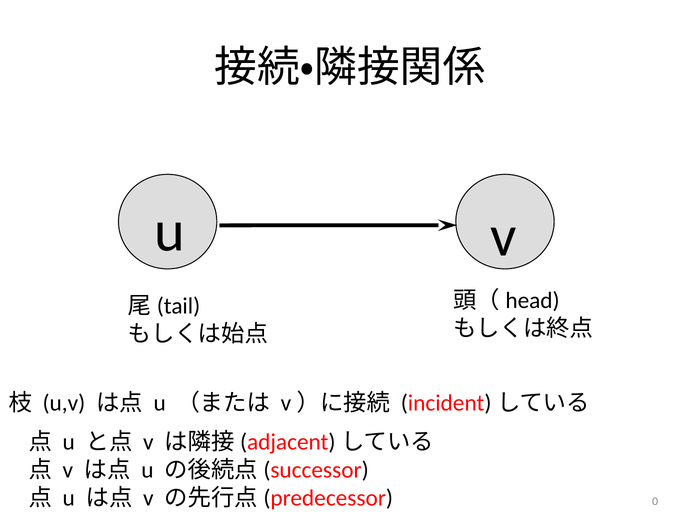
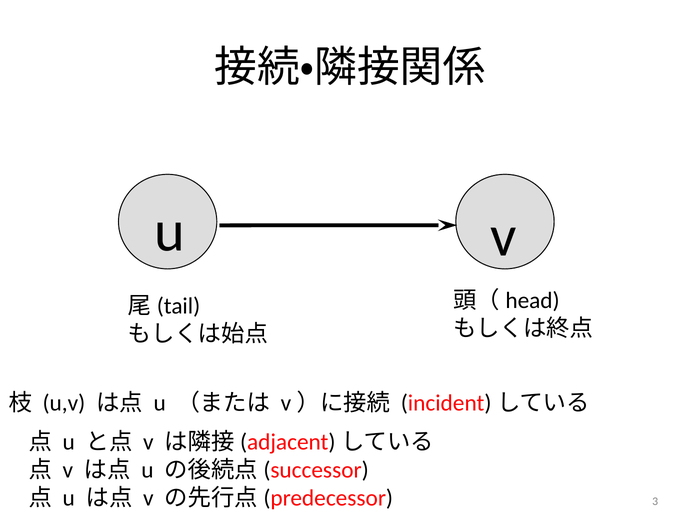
0: 0 -> 3
